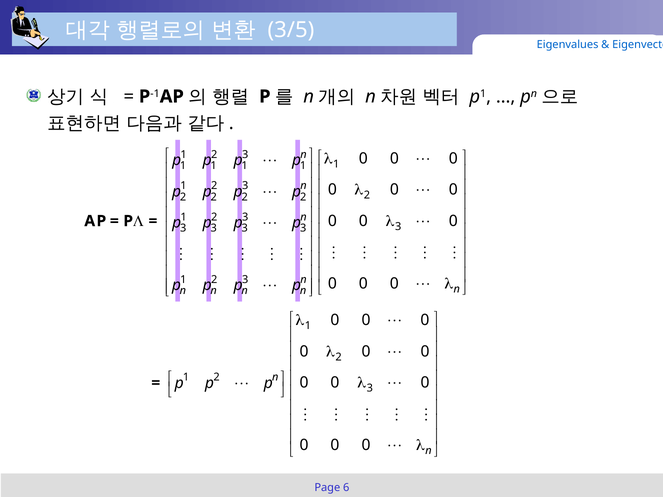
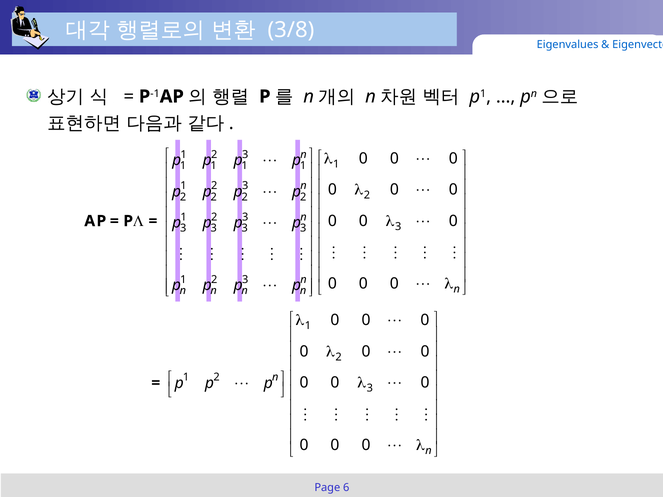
3/5: 3/5 -> 3/8
